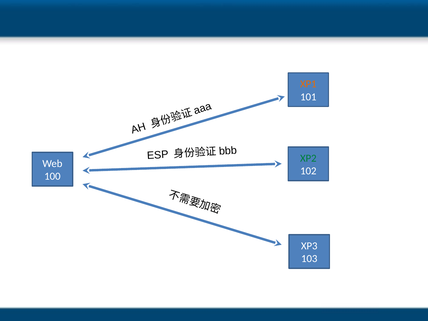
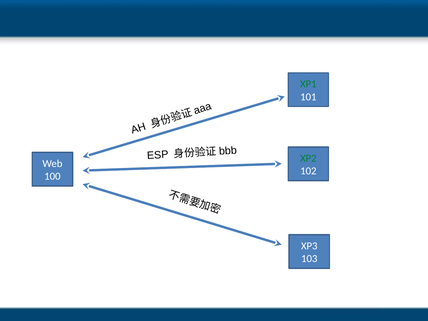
XP1 colour: orange -> green
